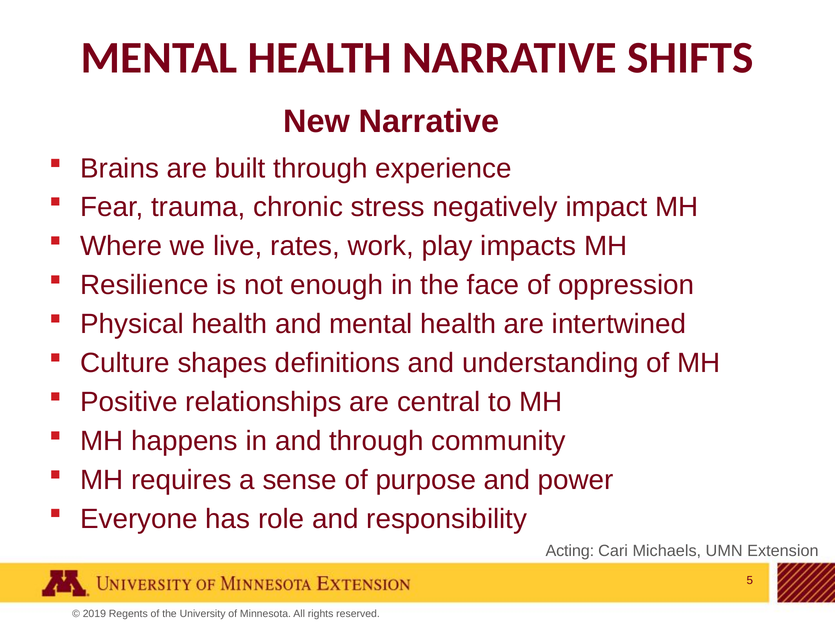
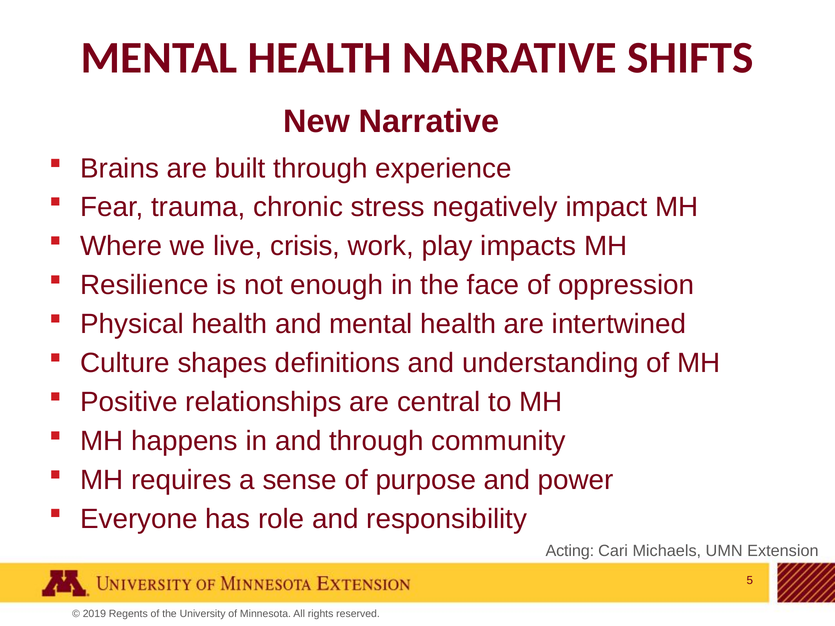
rates: rates -> crisis
